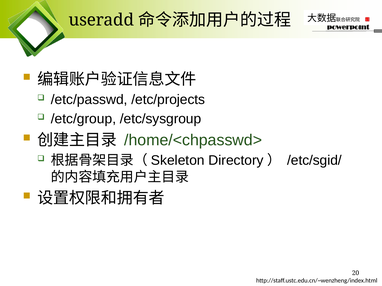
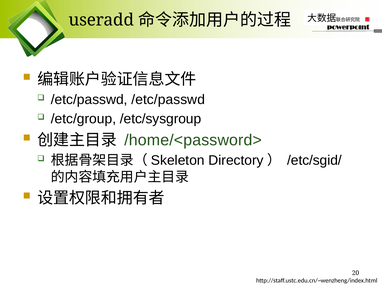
/etc/passwd /etc/projects: /etc/projects -> /etc/passwd
/home/<chpasswd>: /home/<chpasswd> -> /home/<password>
